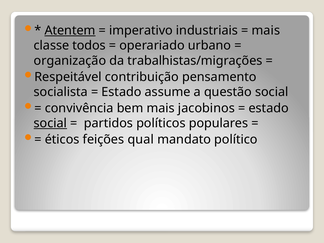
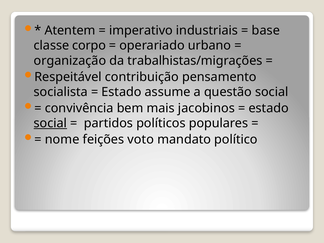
Atentem underline: present -> none
mais at (266, 30): mais -> base
todos: todos -> corpo
éticos: éticos -> nome
qual: qual -> voto
